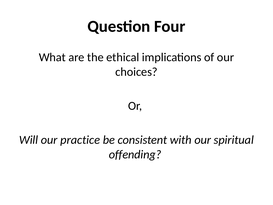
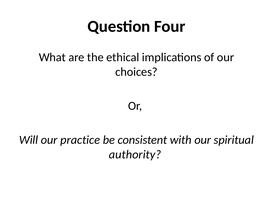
offending: offending -> authority
